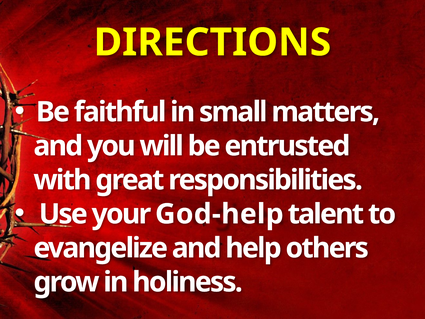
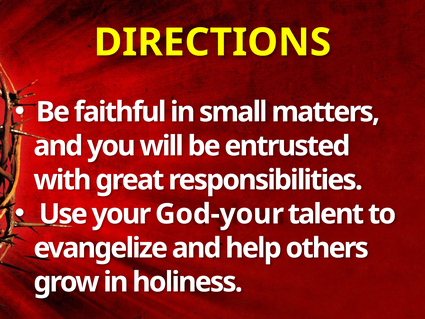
God-help: God-help -> God-your
